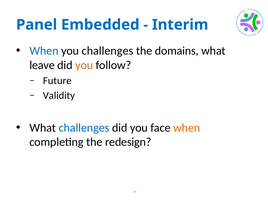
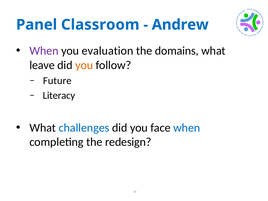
Embedded: Embedded -> Classroom
Interim: Interim -> Andrew
When at (44, 51) colour: blue -> purple
you challenges: challenges -> evaluation
Validity: Validity -> Literacy
when at (187, 128) colour: orange -> blue
